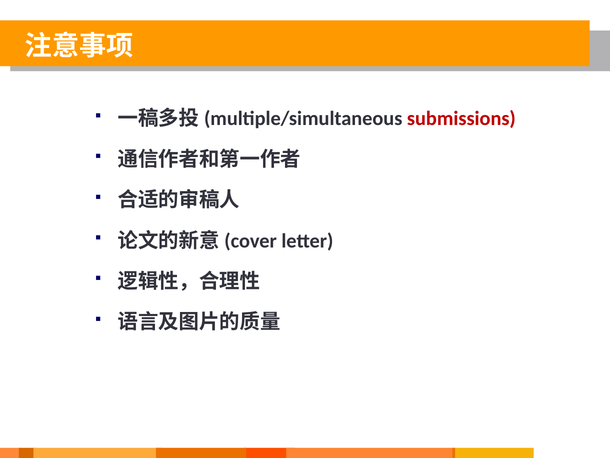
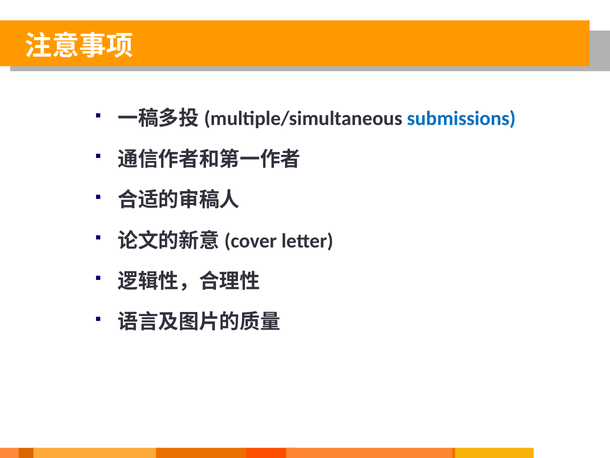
submissions colour: red -> blue
